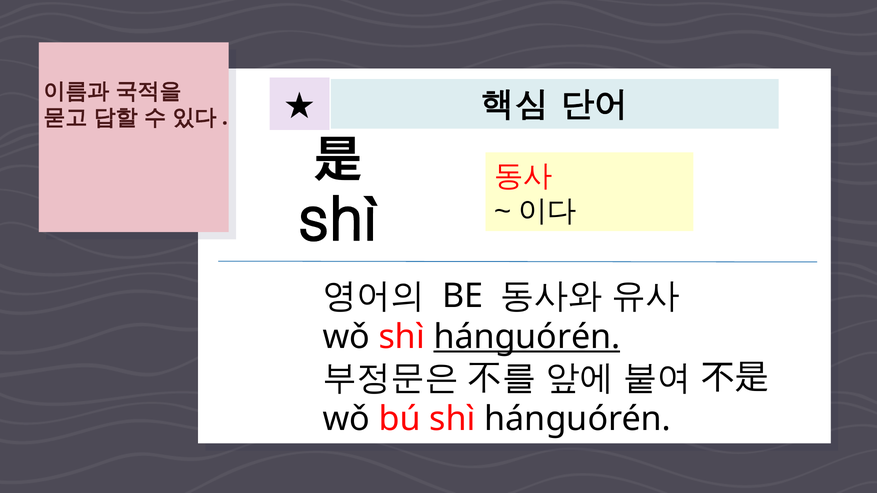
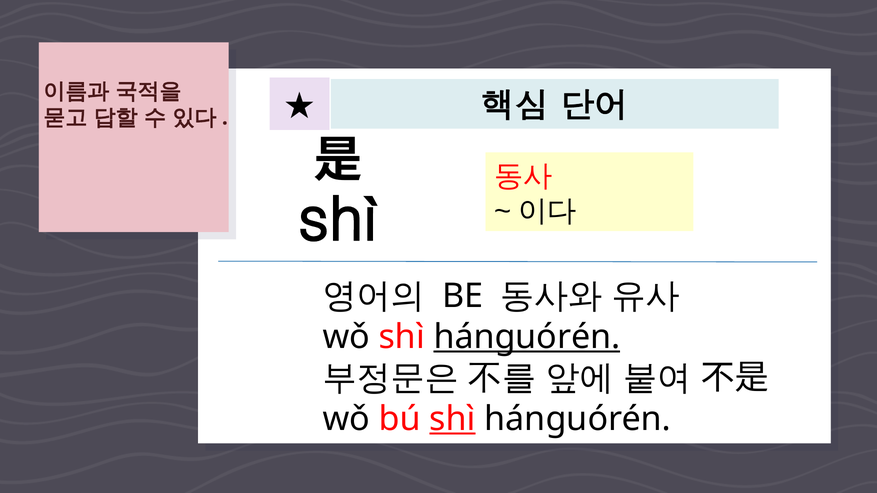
shì at (453, 419) underline: none -> present
